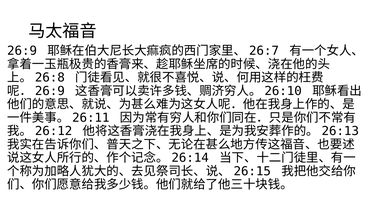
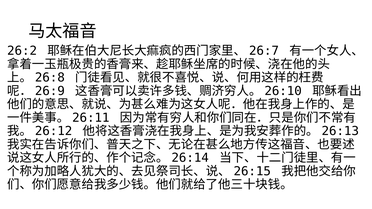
26:9: 26:9 -> 26:2
